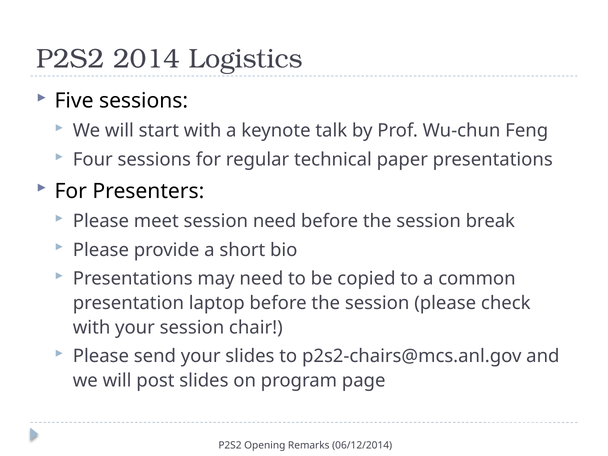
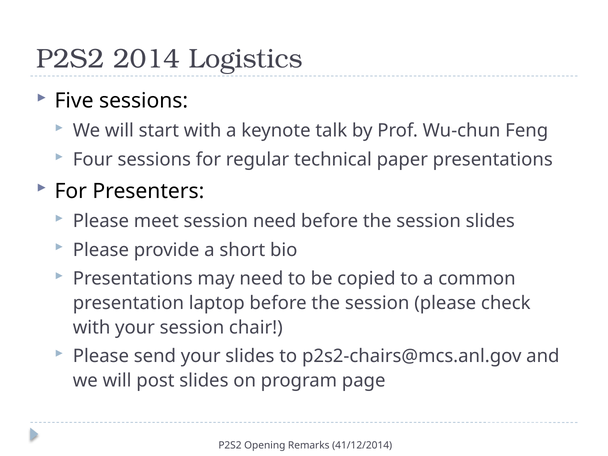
session break: break -> slides
06/12/2014: 06/12/2014 -> 41/12/2014
